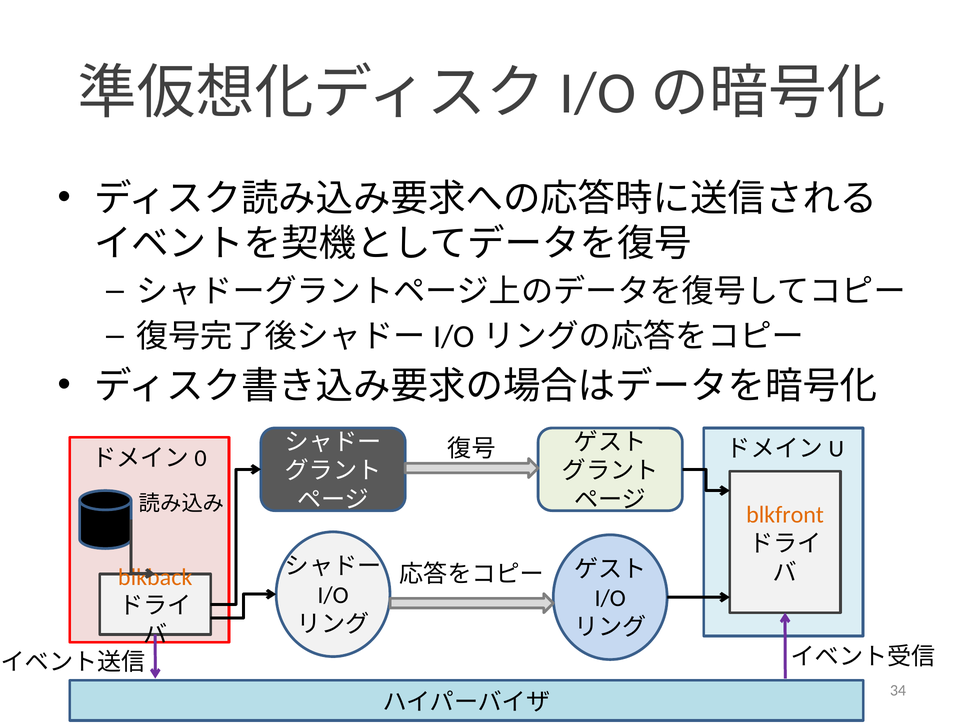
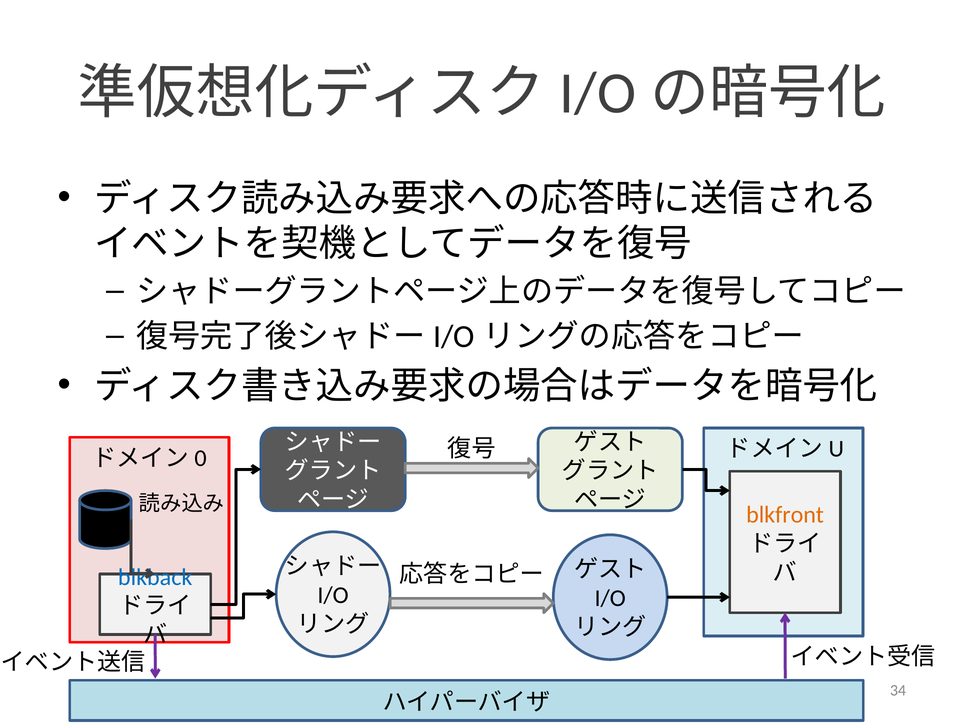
blkback colour: orange -> blue
